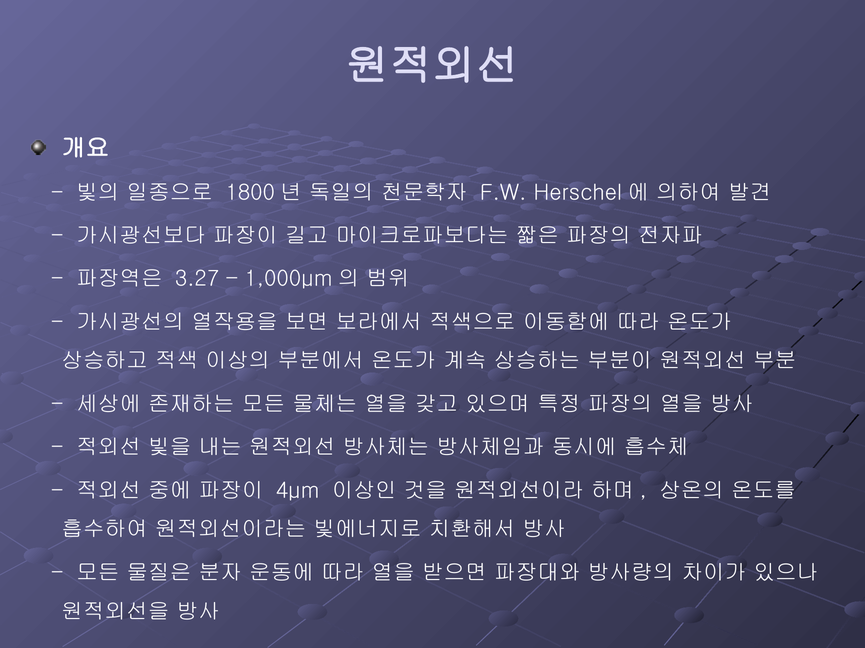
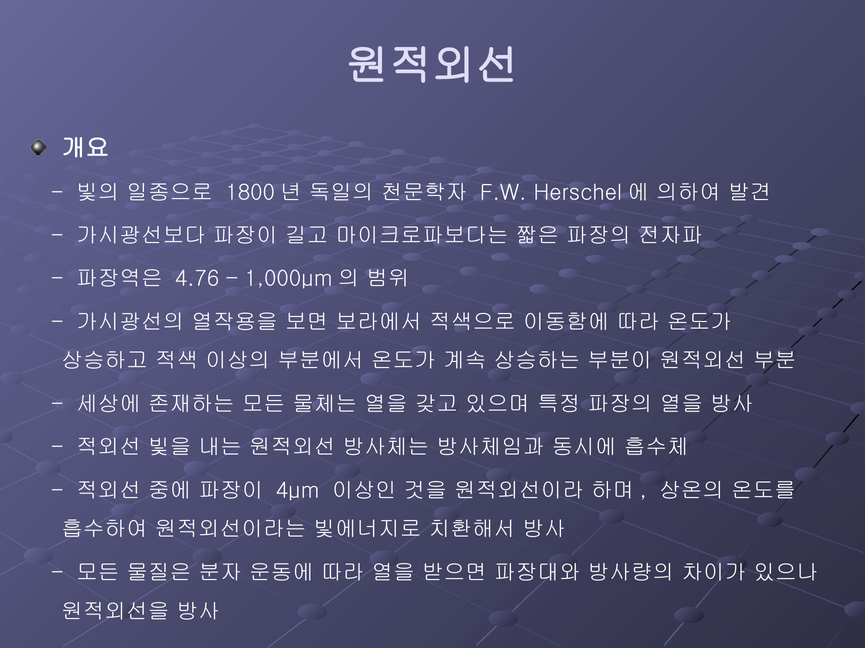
3.27: 3.27 -> 4.76
